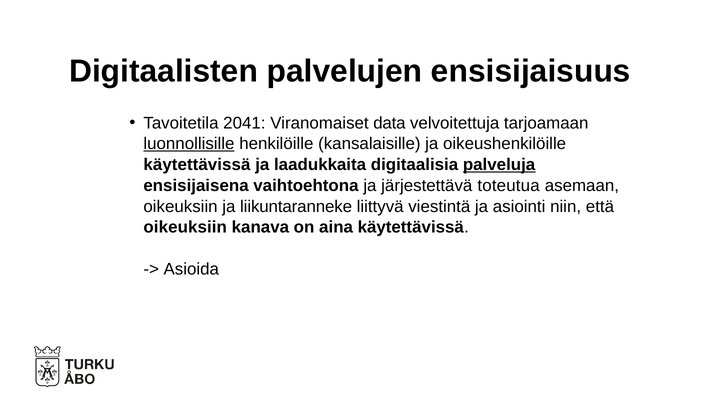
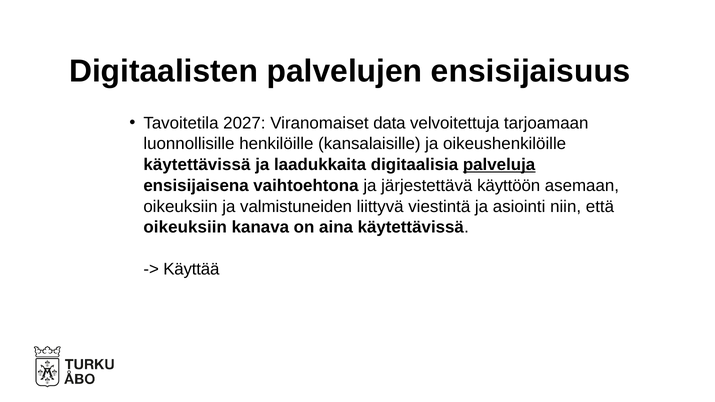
2041: 2041 -> 2027
luonnollisille underline: present -> none
toteutua: toteutua -> käyttöön
liikuntaranneke: liikuntaranneke -> valmistuneiden
Asioida: Asioida -> Käyttää
